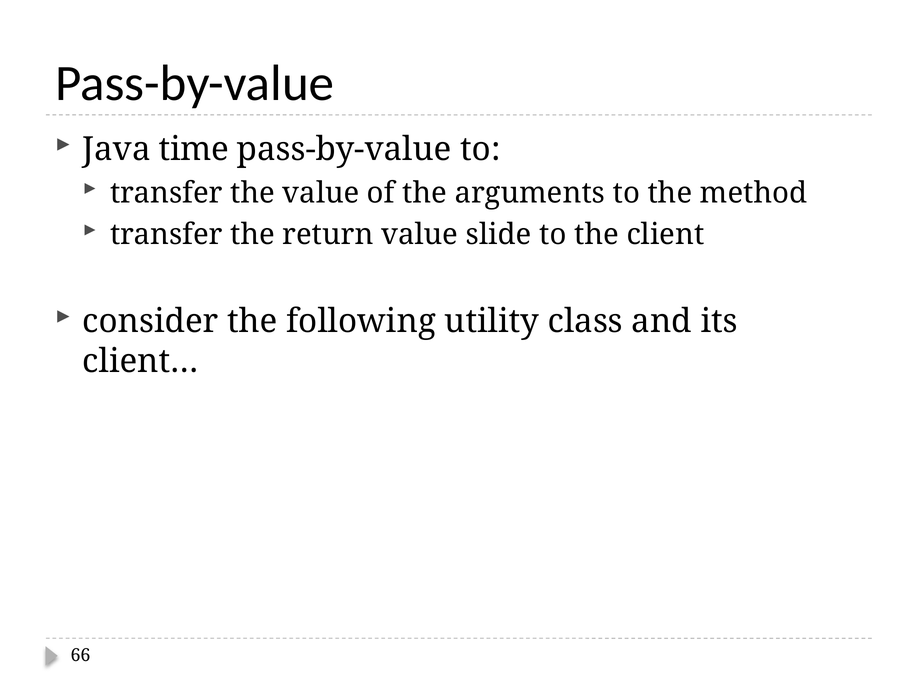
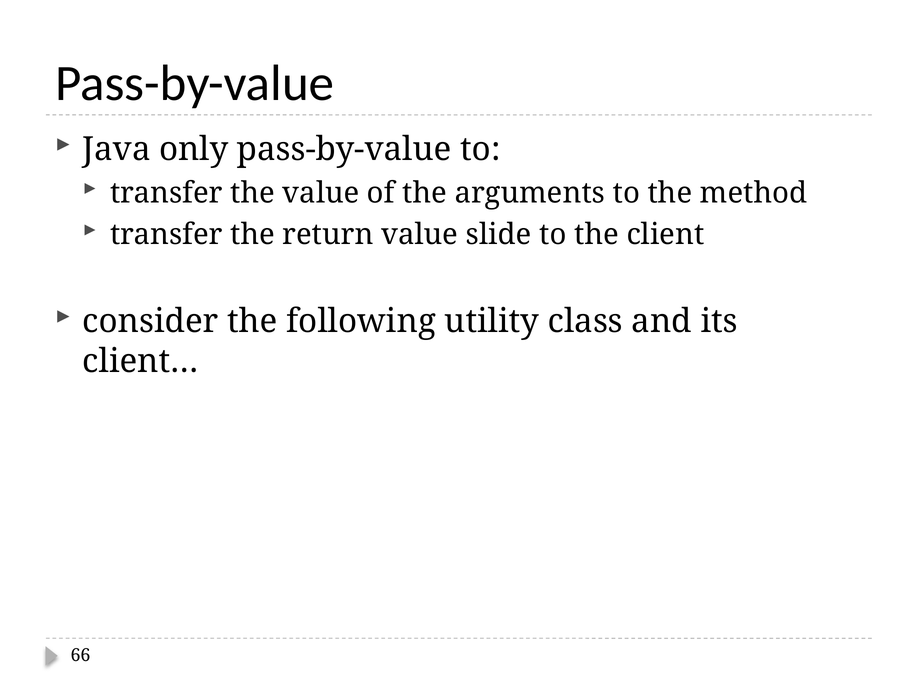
time: time -> only
